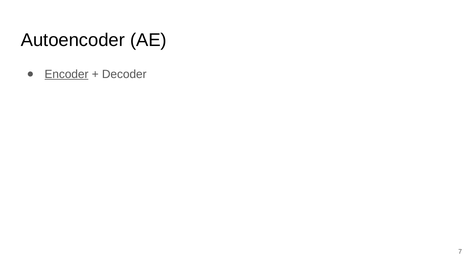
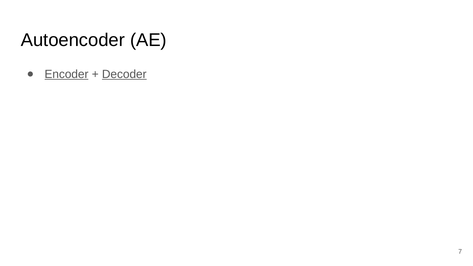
Decoder underline: none -> present
